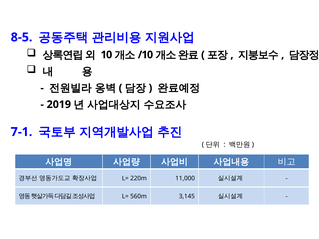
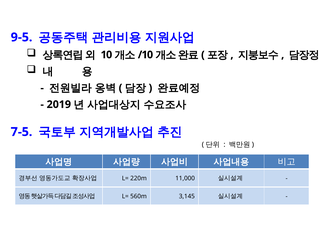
8-5: 8-5 -> 9-5
7-1: 7-1 -> 7-5
